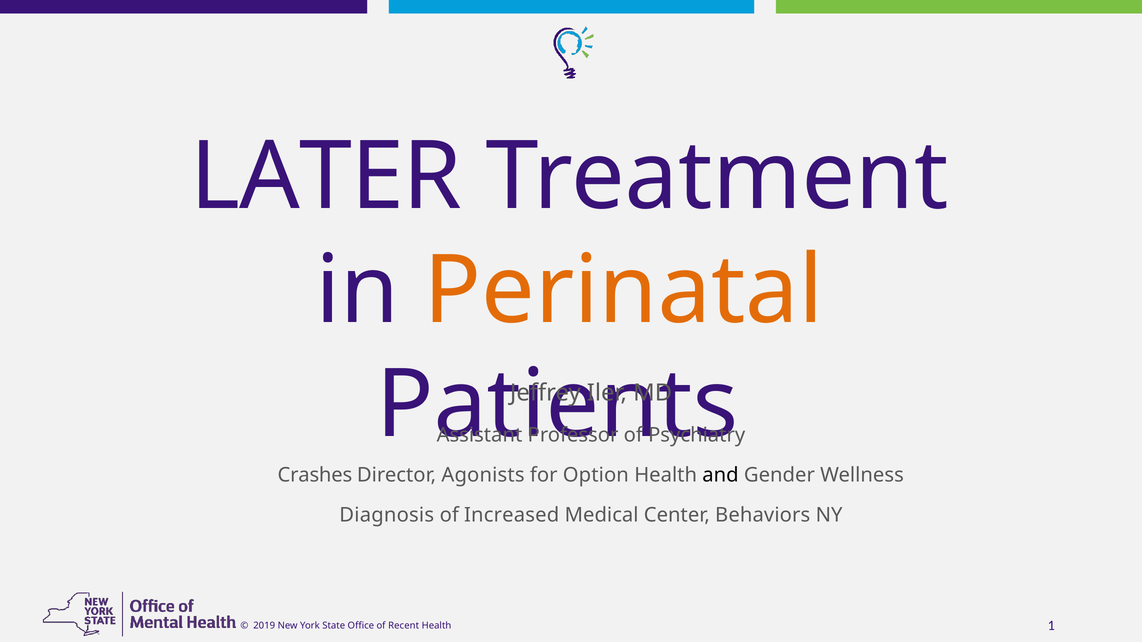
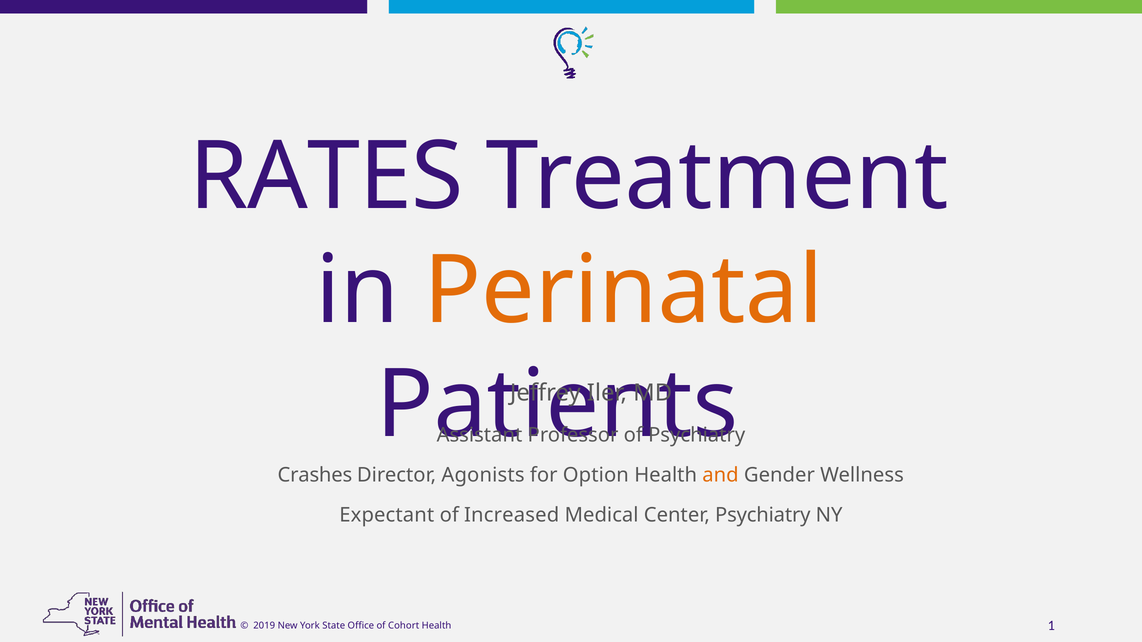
LATER: LATER -> RATES
and colour: black -> orange
Diagnosis: Diagnosis -> Expectant
Center Behaviors: Behaviors -> Psychiatry
Recent: Recent -> Cohort
